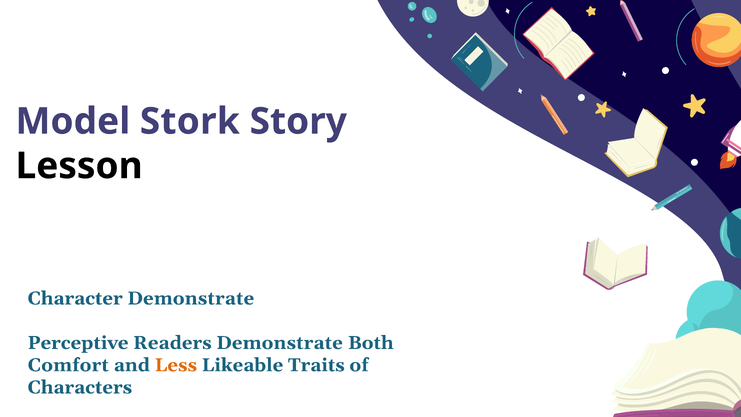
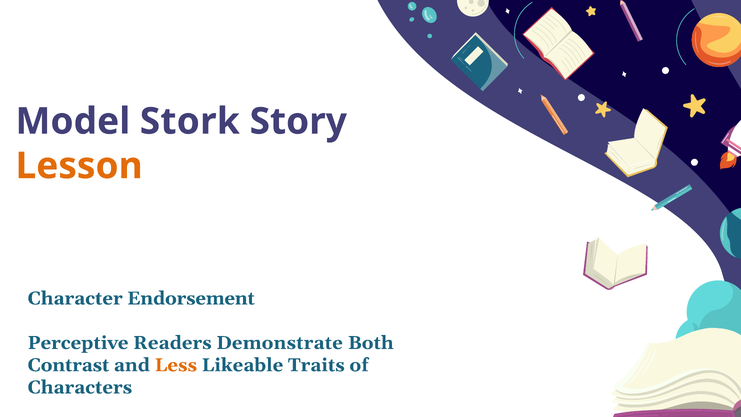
Lesson colour: black -> orange
Character Demonstrate: Demonstrate -> Endorsement
Comfort: Comfort -> Contrast
